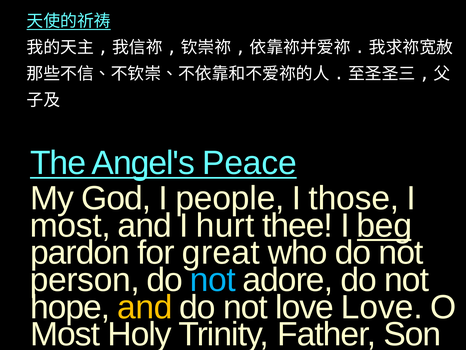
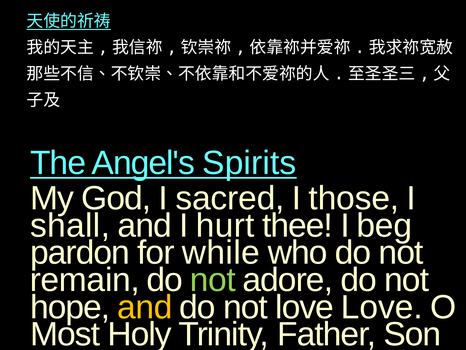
Peace: Peace -> Spirits
people: people -> sacred
most at (70, 225): most -> shall
beg underline: present -> none
great: great -> while
person: person -> remain
not at (213, 280) colour: light blue -> light green
